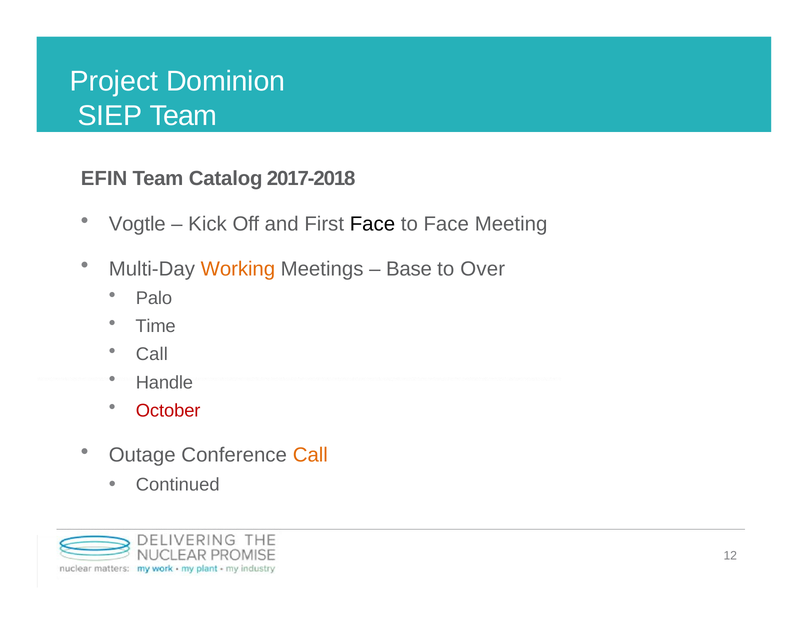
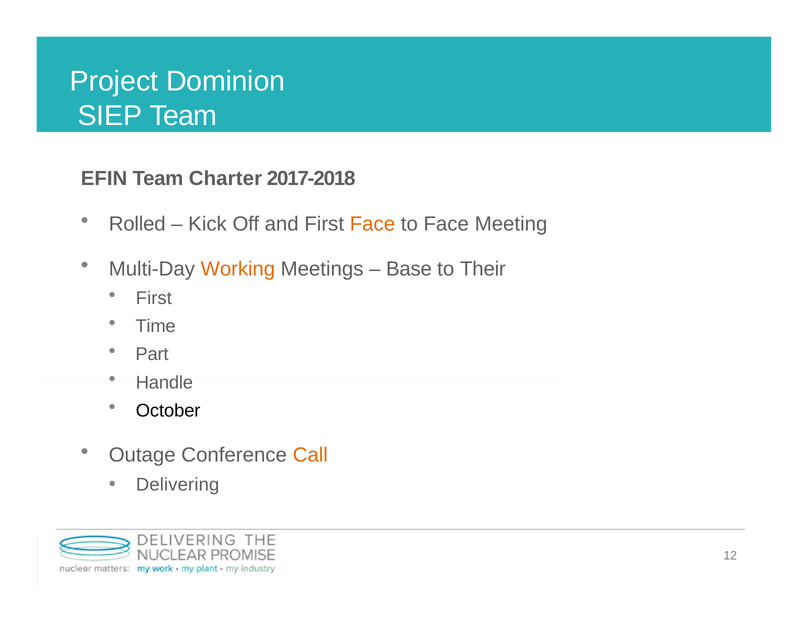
Catalog: Catalog -> Charter
Vogtle: Vogtle -> Rolled
Face at (372, 224) colour: black -> orange
Over: Over -> Their
Palo at (154, 298): Palo -> First
Call at (152, 355): Call -> Part
October colour: red -> black
Continued: Continued -> Delivering
